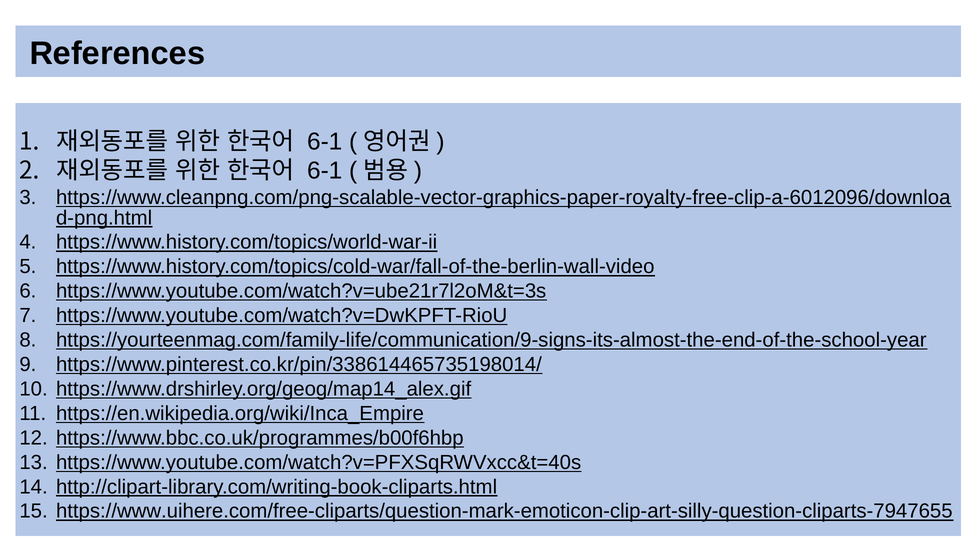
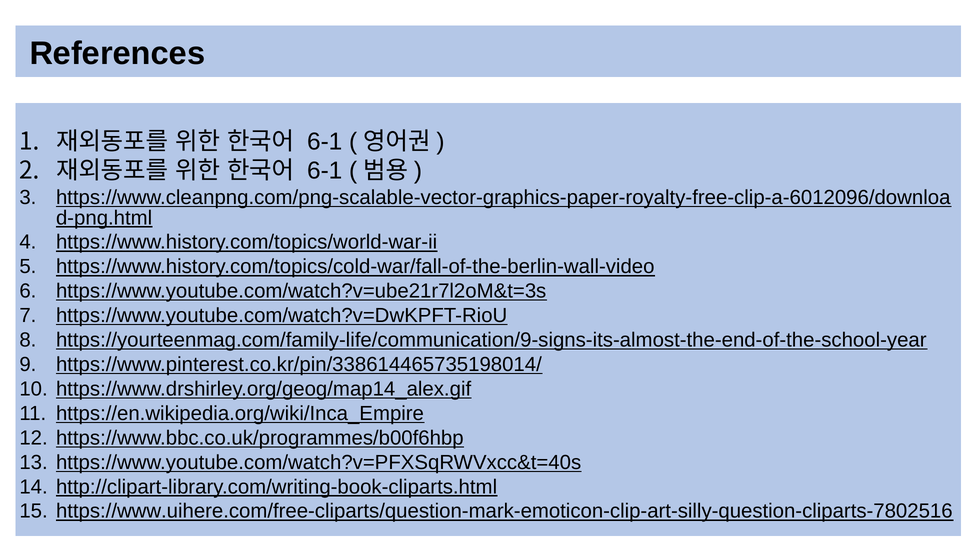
https://www.uihere.com/free-cliparts/question-mark-emoticon-clip-art-silly-question-cliparts-7947655: https://www.uihere.com/free-cliparts/question-mark-emoticon-clip-art-silly-question-cliparts-7947655 -> https://www.uihere.com/free-cliparts/question-mark-emoticon-clip-art-silly-question-cliparts-7802516
